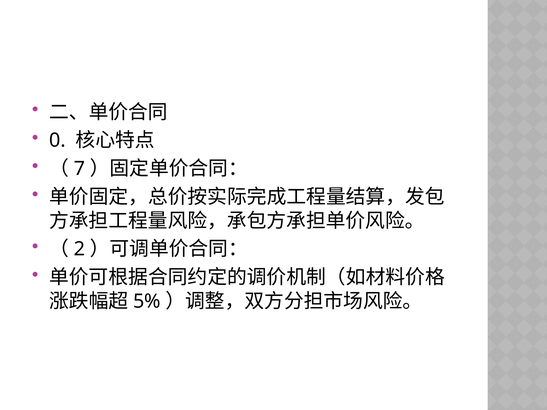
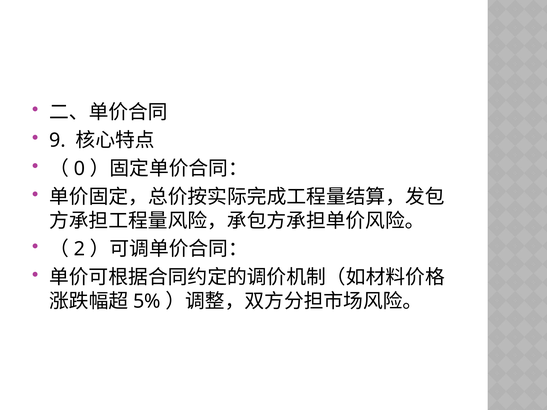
0: 0 -> 9
7: 7 -> 0
